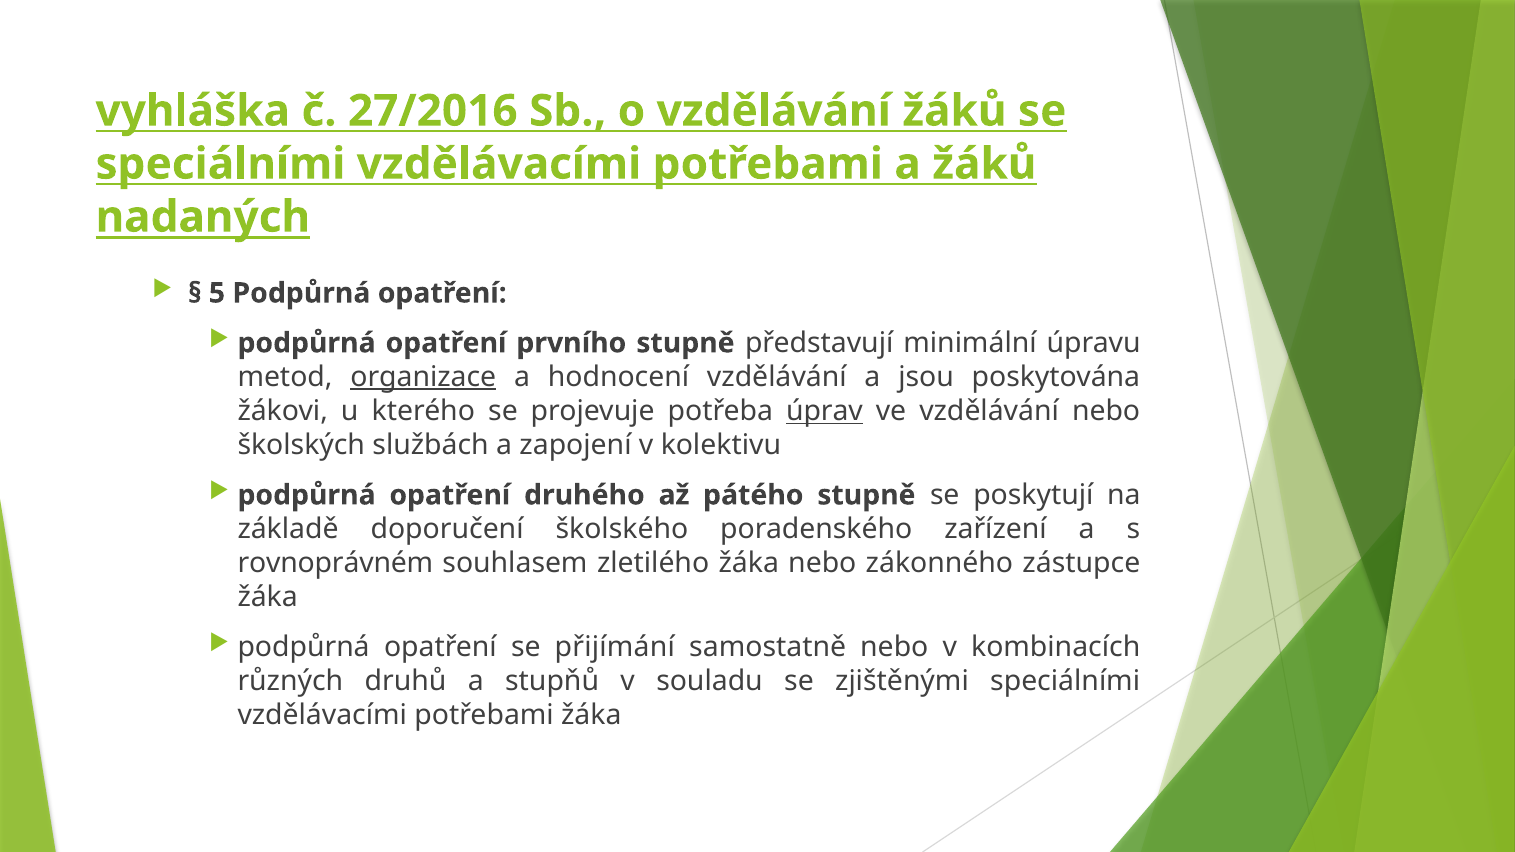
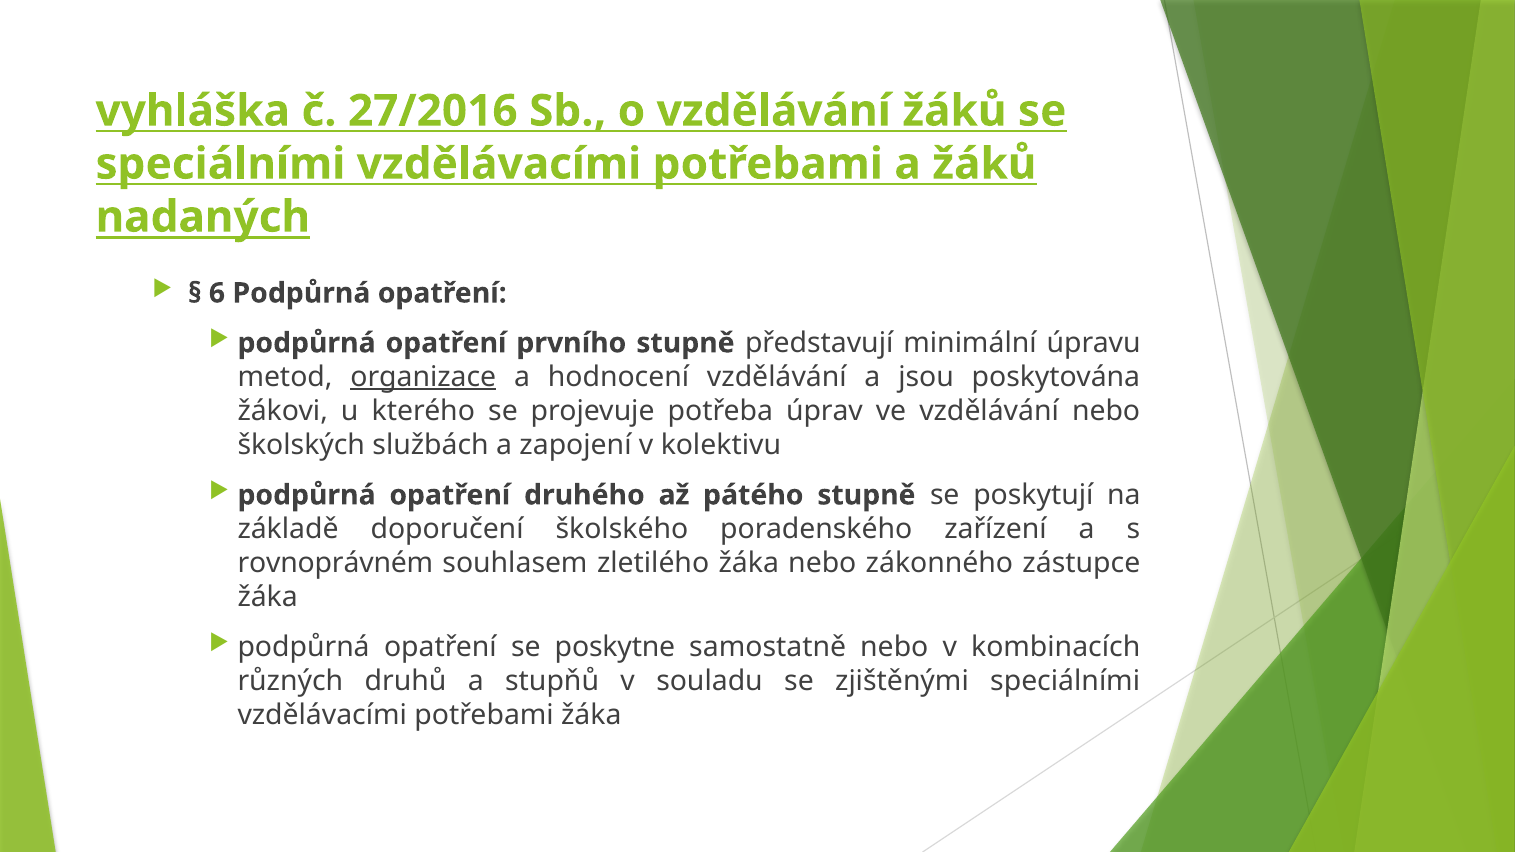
5: 5 -> 6
úprav underline: present -> none
přijímání: přijímání -> poskytne
